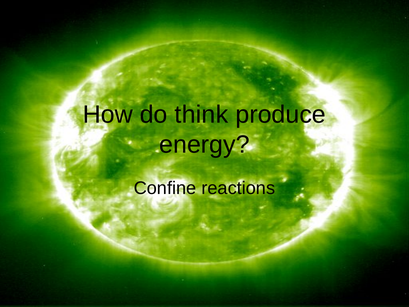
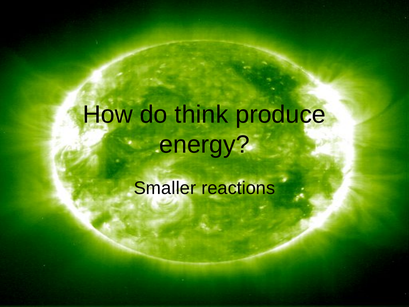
Confine: Confine -> Smaller
